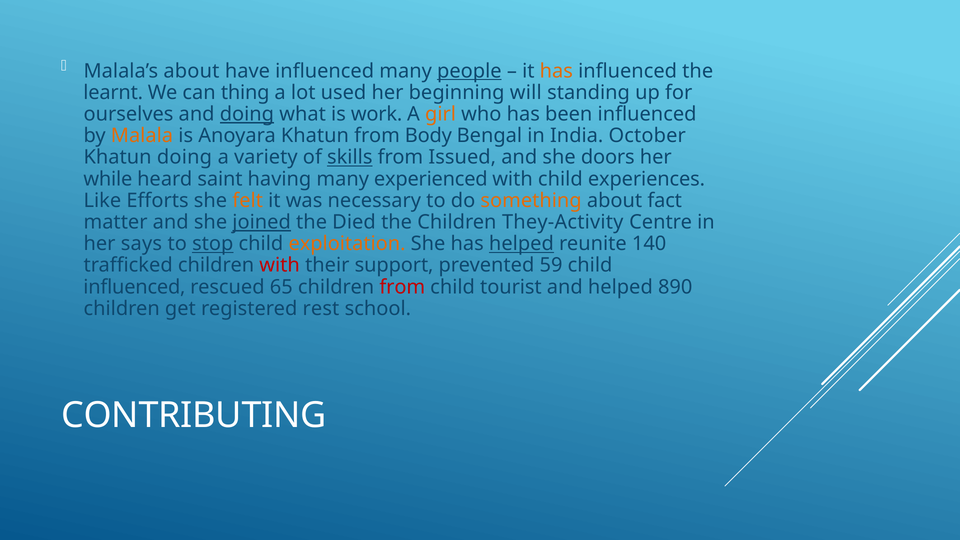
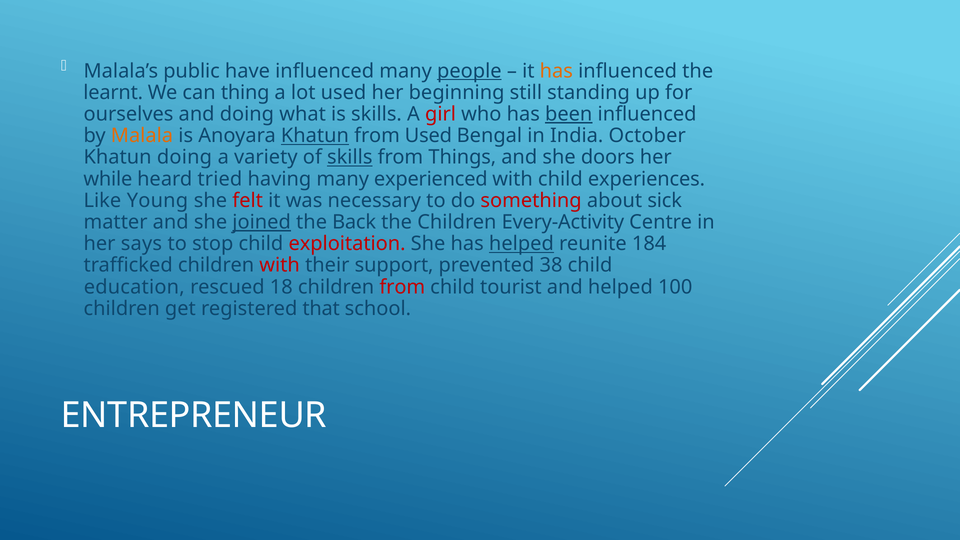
Malala’s about: about -> public
will: will -> still
doing at (247, 114) underline: present -> none
is work: work -> skills
girl colour: orange -> red
been underline: none -> present
Khatun at (315, 136) underline: none -> present
from Body: Body -> Used
Issued: Issued -> Things
saint: saint -> tried
Efforts: Efforts -> Young
felt colour: orange -> red
something colour: orange -> red
fact: fact -> sick
Died: Died -> Back
They-Activity: They-Activity -> Every-Activity
stop underline: present -> none
exploitation colour: orange -> red
140: 140 -> 184
59: 59 -> 38
influenced at (134, 287): influenced -> education
65: 65 -> 18
890: 890 -> 100
rest: rest -> that
CONTRIBUTING: CONTRIBUTING -> ENTREPRENEUR
